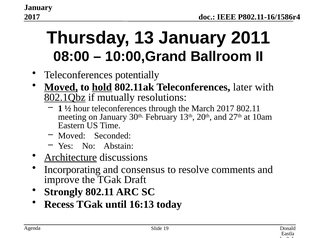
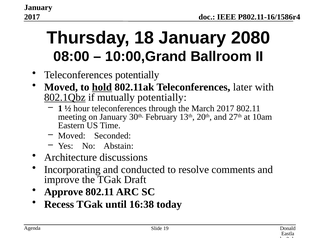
13: 13 -> 18
2011: 2011 -> 2080
Moved at (61, 87) underline: present -> none
mutually resolutions: resolutions -> potentially
Architecture underline: present -> none
consensus: consensus -> conducted
Strongly: Strongly -> Approve
16:13: 16:13 -> 16:38
